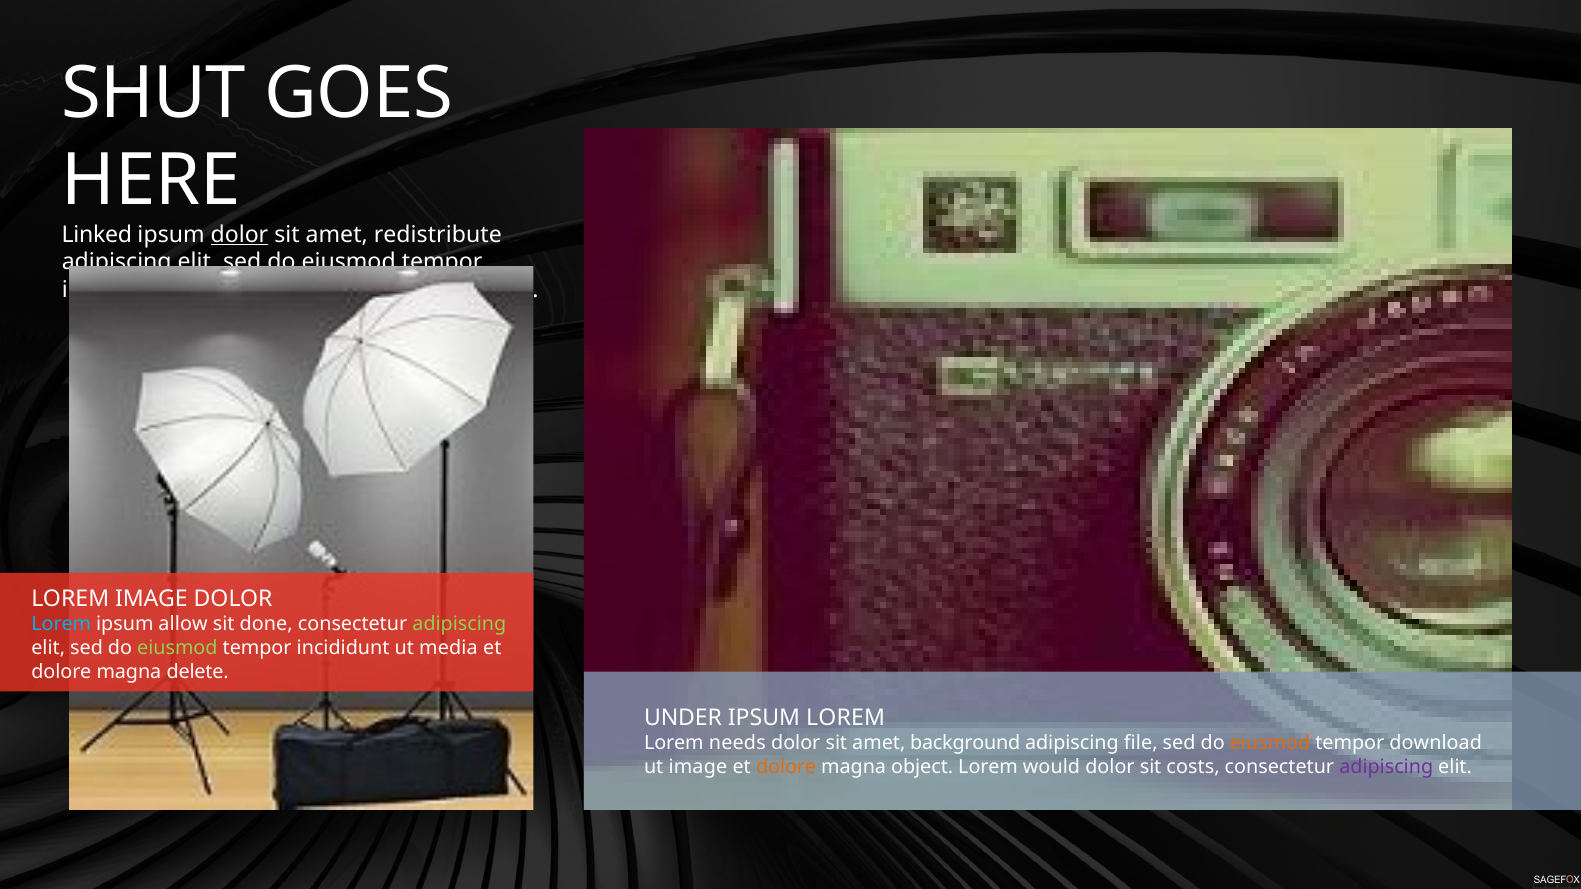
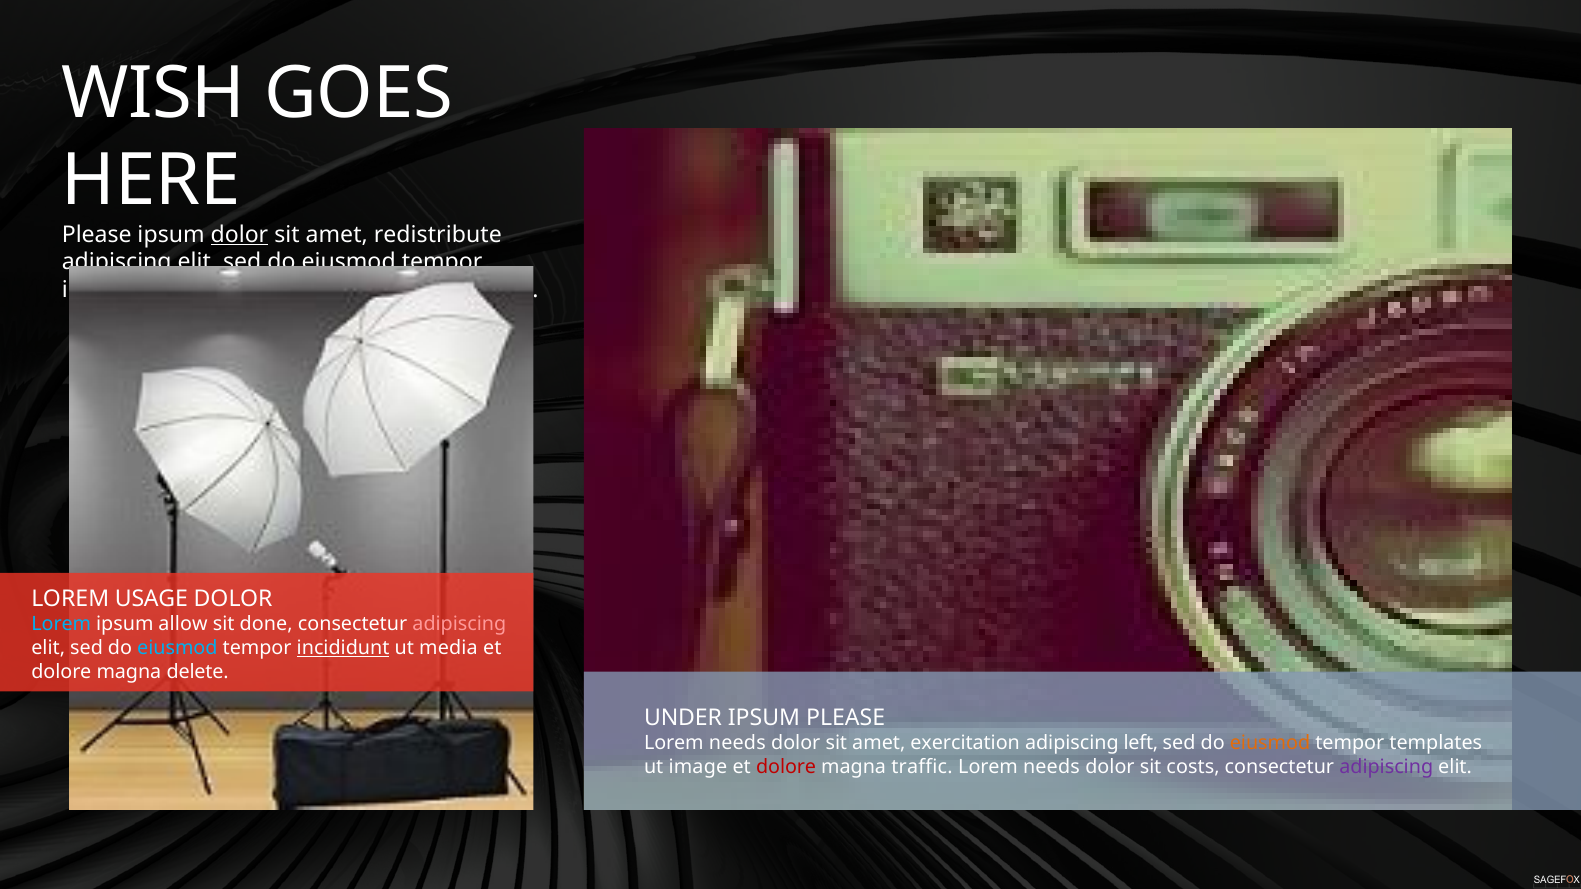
SHUT: SHUT -> WISH
Linked at (97, 235): Linked -> Please
LOREM IMAGE: IMAGE -> USAGE
adipiscing at (459, 624) colour: light green -> pink
eiusmod at (177, 648) colour: light green -> light blue
incididunt at (343, 648) underline: none -> present
IPSUM LOREM: LOREM -> PLEASE
background: background -> exercitation
file: file -> left
download: download -> templates
dolore at (786, 767) colour: orange -> red
object: object -> traffic
would at (1052, 767): would -> needs
